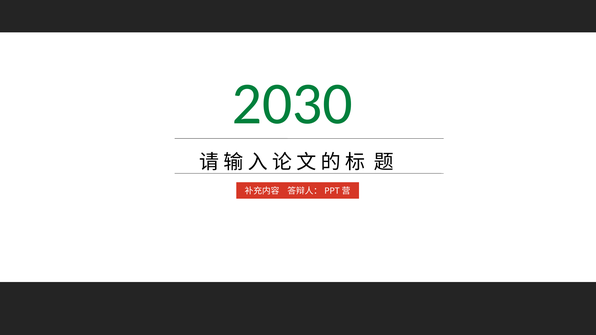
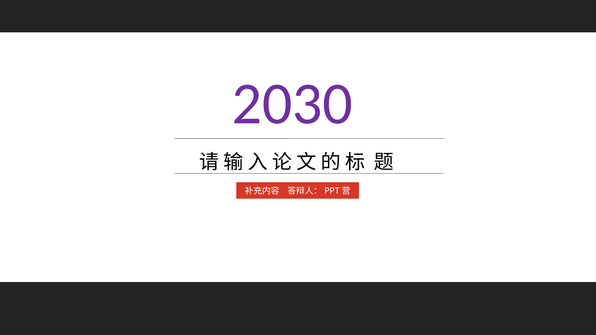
2030 colour: green -> purple
